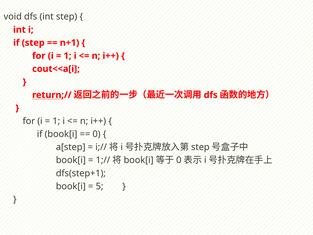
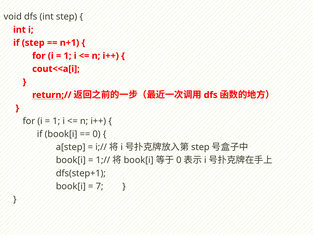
5: 5 -> 7
